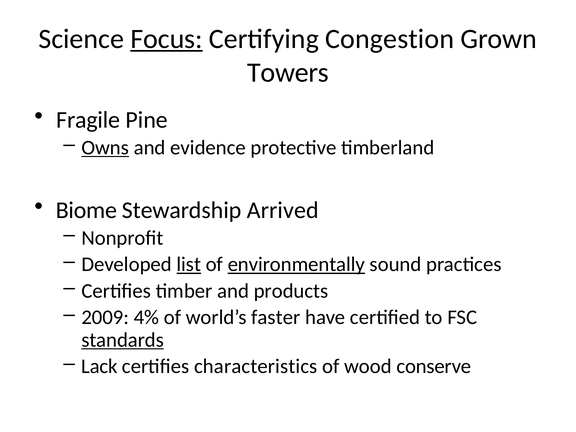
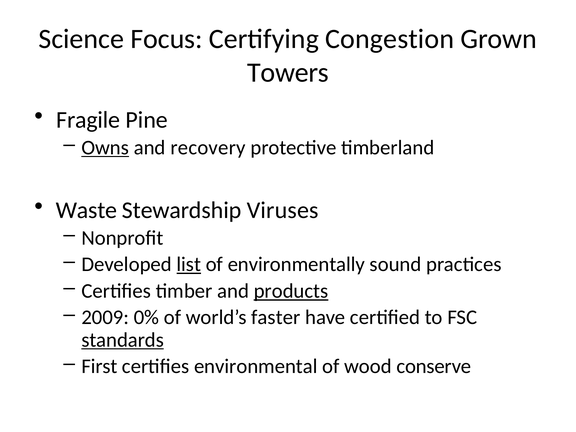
Focus underline: present -> none
evidence: evidence -> recovery
Biome: Biome -> Waste
Arrived: Arrived -> Viruses
environmentally underline: present -> none
products underline: none -> present
4%: 4% -> 0%
Lack: Lack -> First
characteristics: characteristics -> environmental
